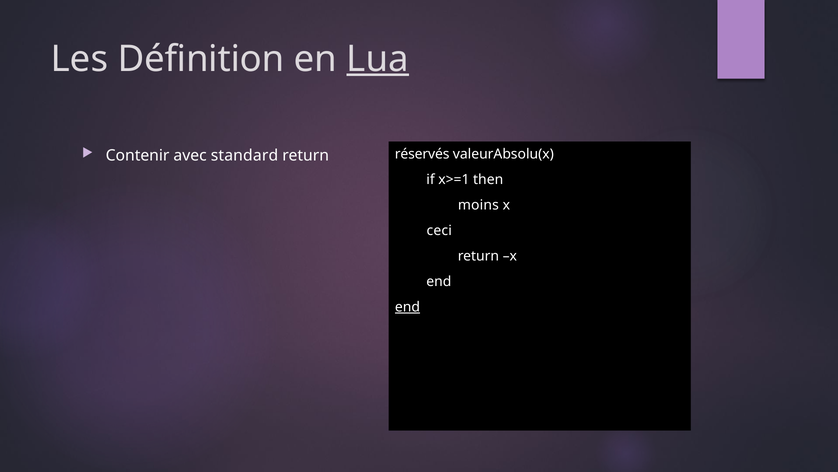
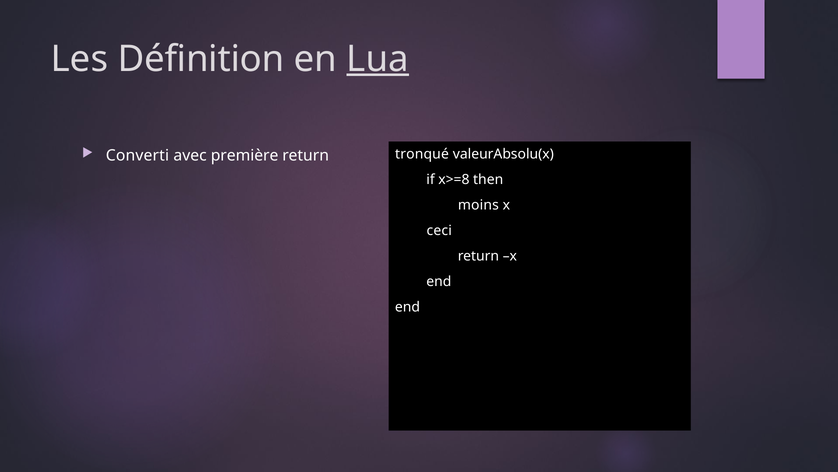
Contenir: Contenir -> Converti
standard: standard -> première
réservés: réservés -> tronqué
x>=1: x>=1 -> x>=8
end at (407, 307) underline: present -> none
